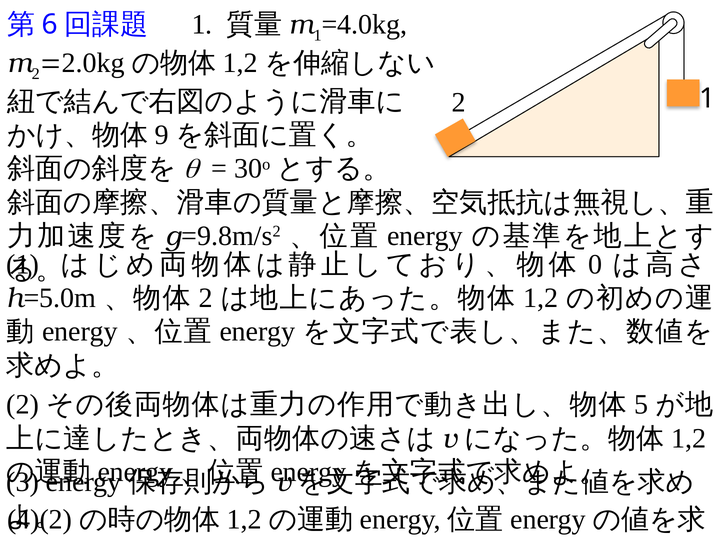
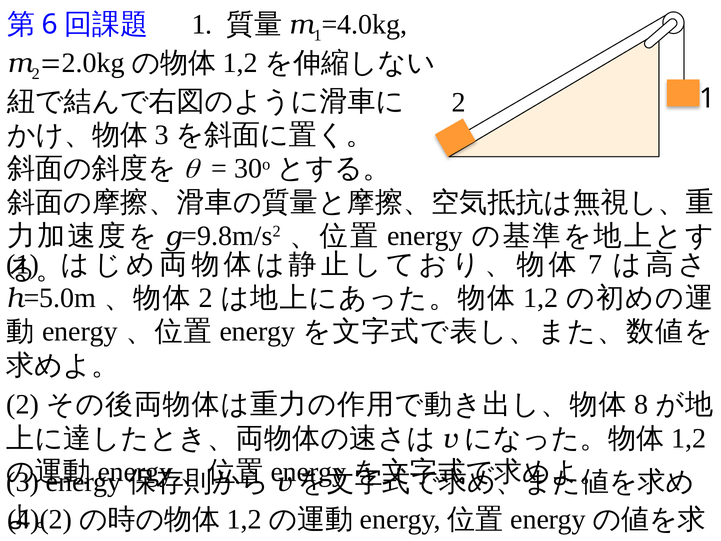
9 at (162, 135): 9 -> 3
0: 0 -> 7
5: 5 -> 8
